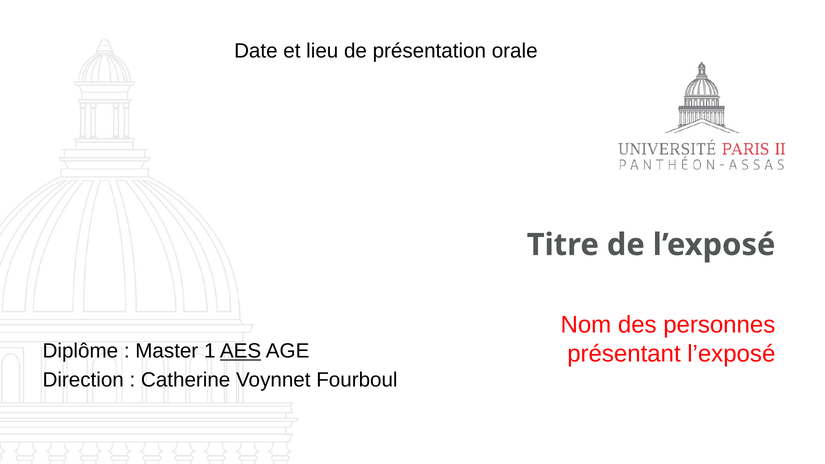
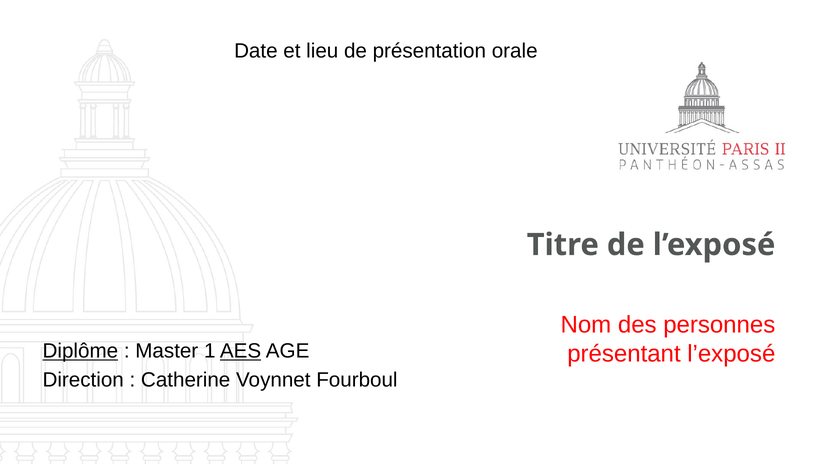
Diplôme underline: none -> present
